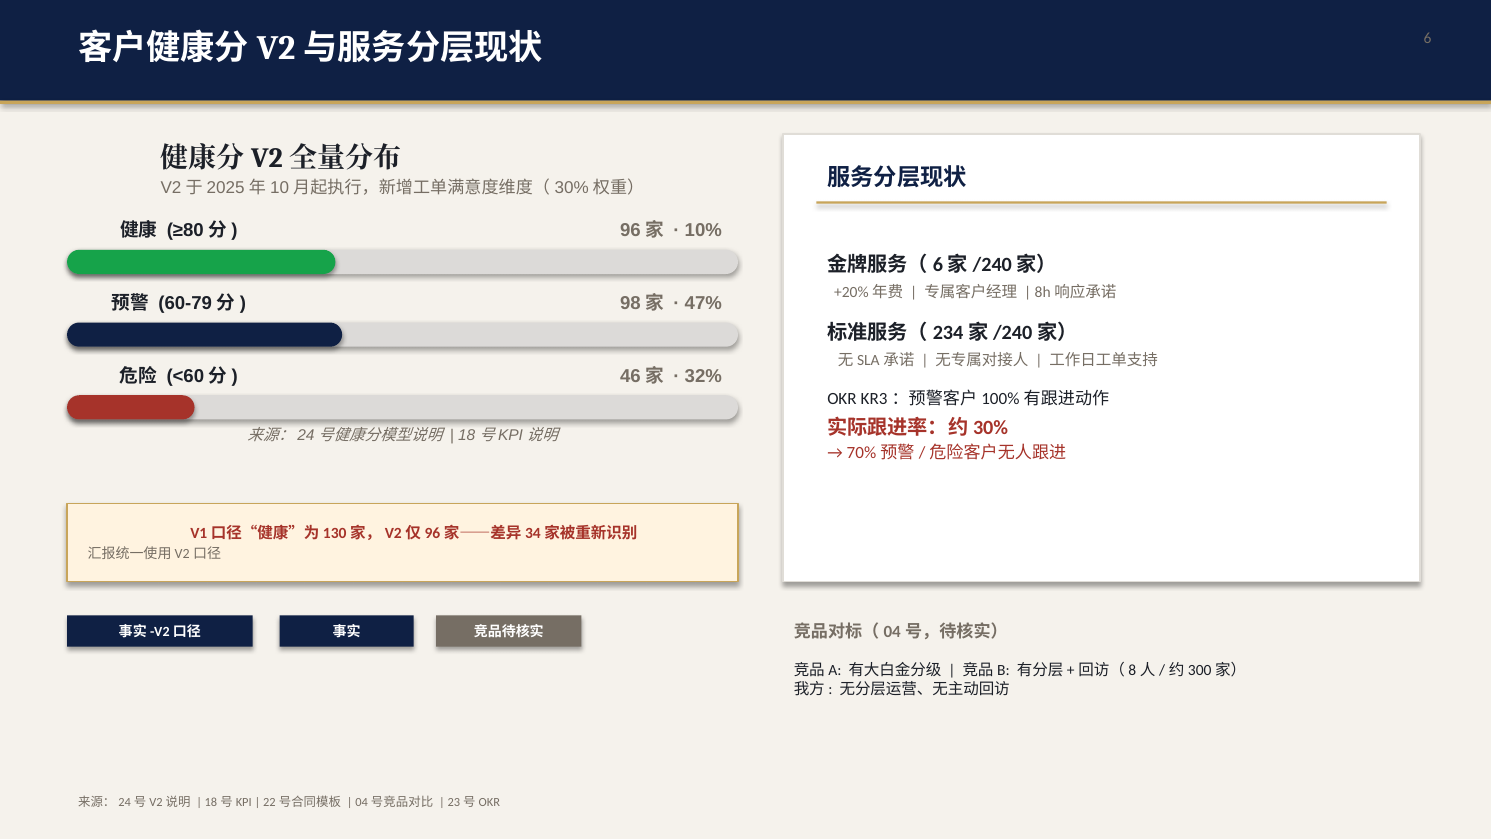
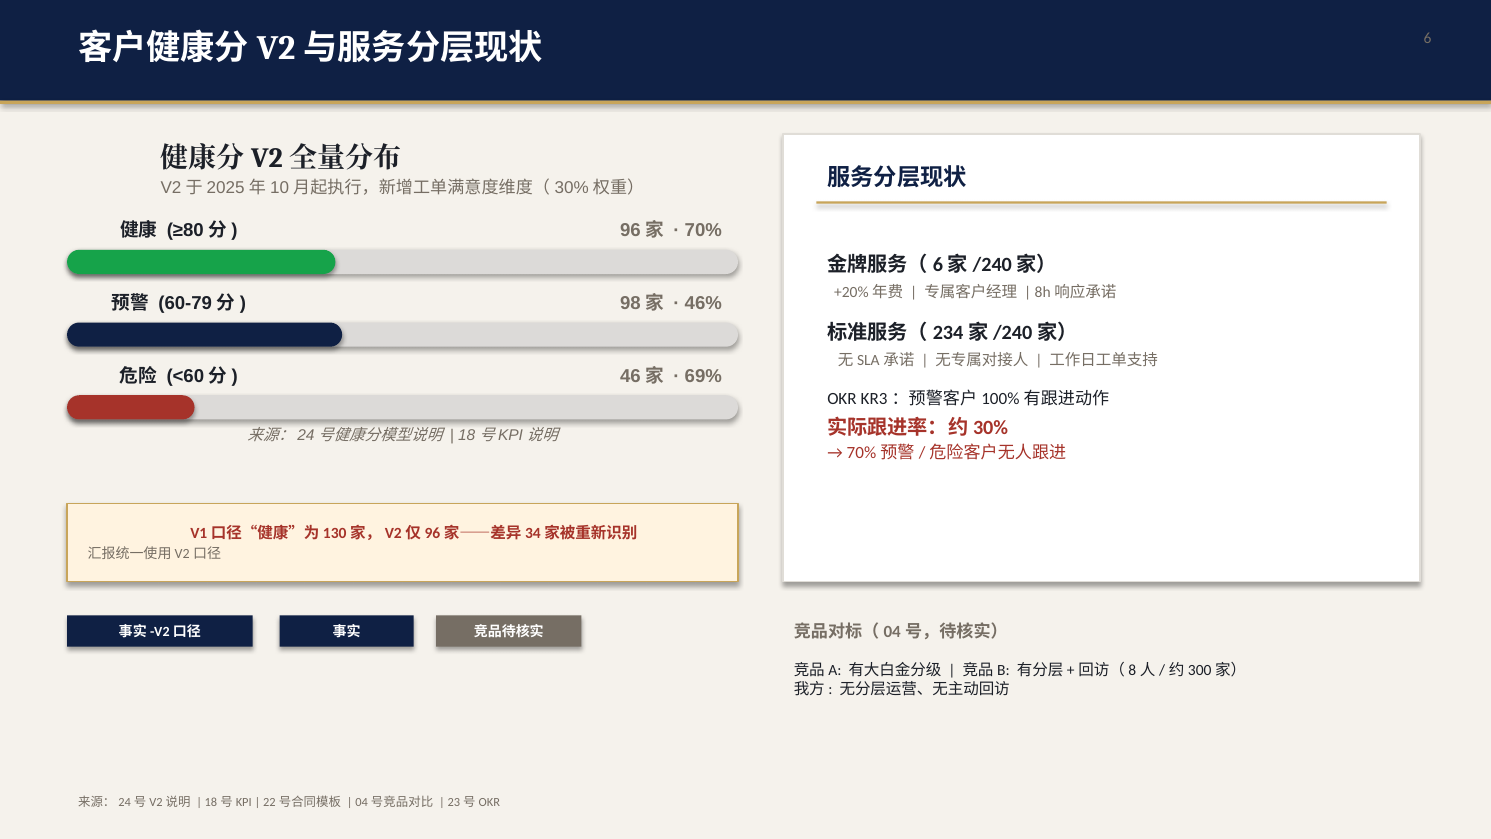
10%: 10% -> 70%
47%: 47% -> 46%
32%: 32% -> 69%
